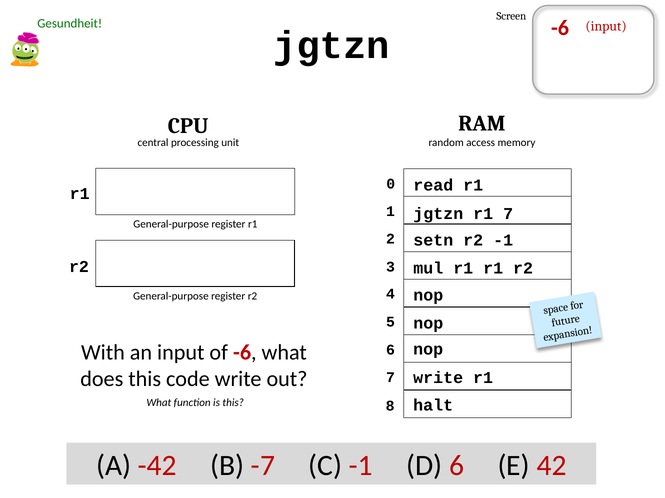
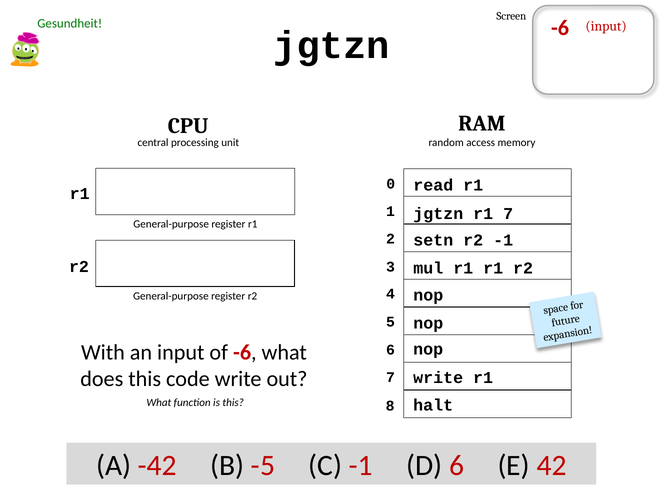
-7: -7 -> -5
